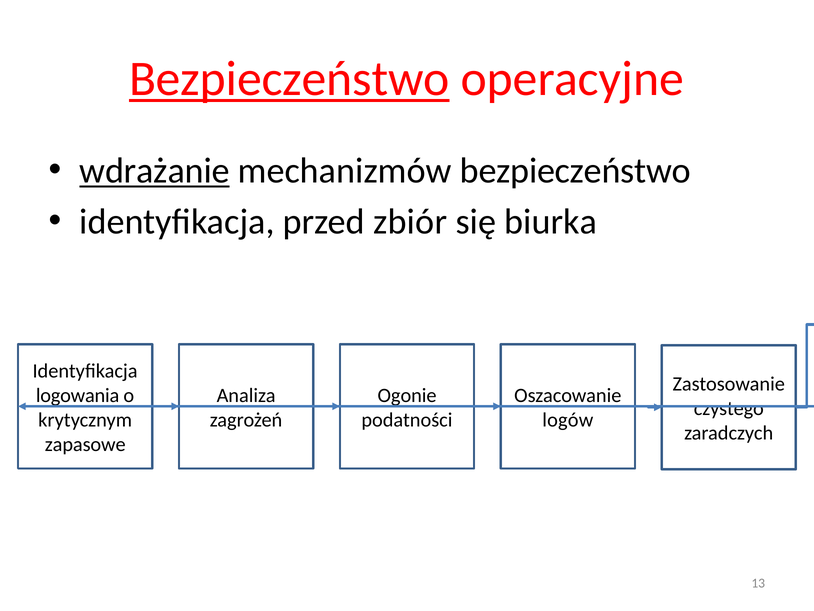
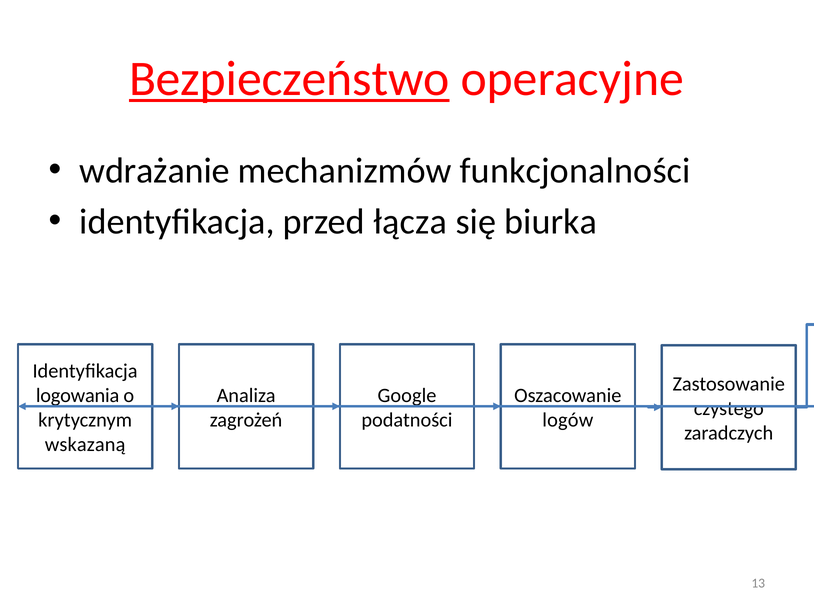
wdrażanie underline: present -> none
mechanizmów bezpieczeństwo: bezpieczeństwo -> funkcjonalności
zbiór: zbiór -> łącza
Ogonie: Ogonie -> Google
zapasowe: zapasowe -> wskazaną
